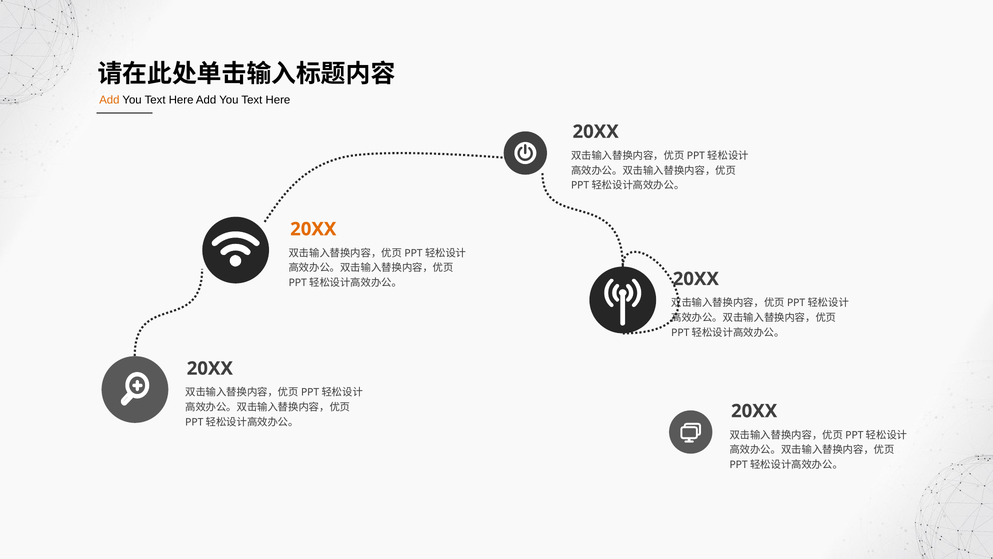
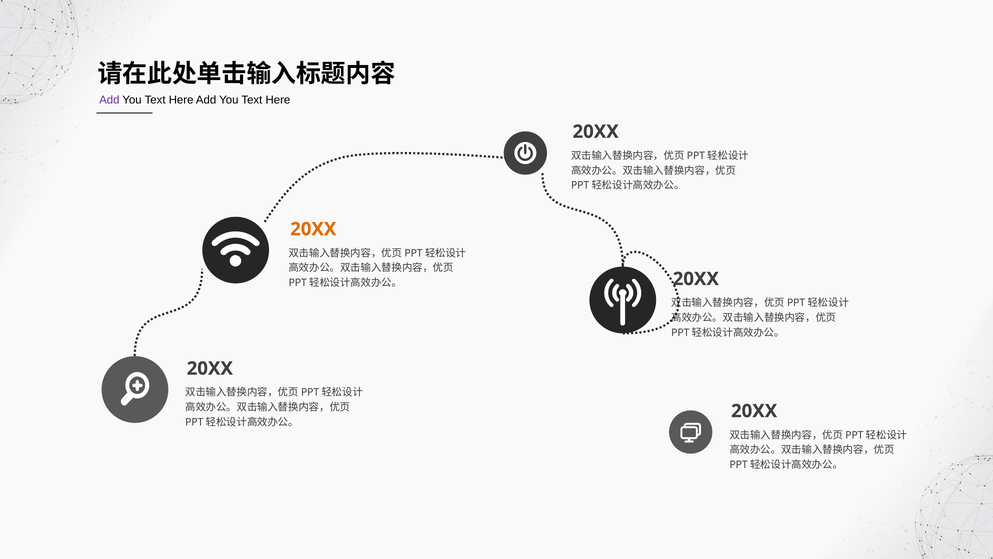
Add at (109, 100) colour: orange -> purple
